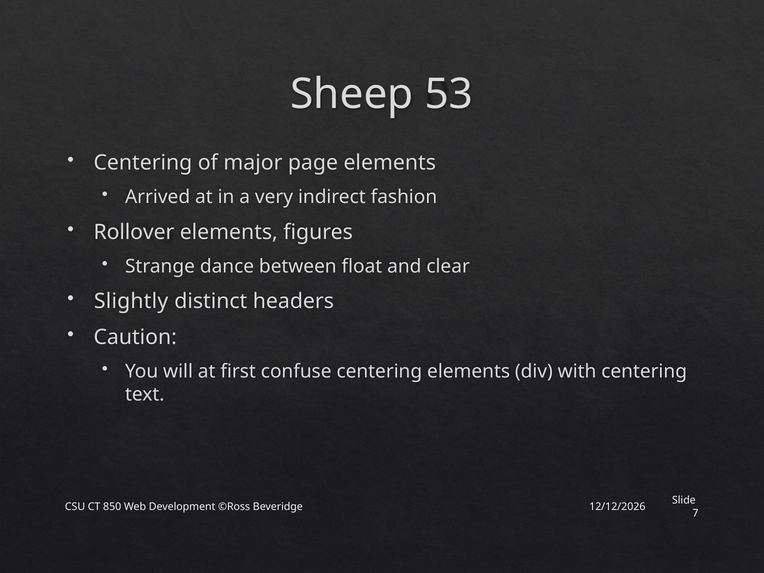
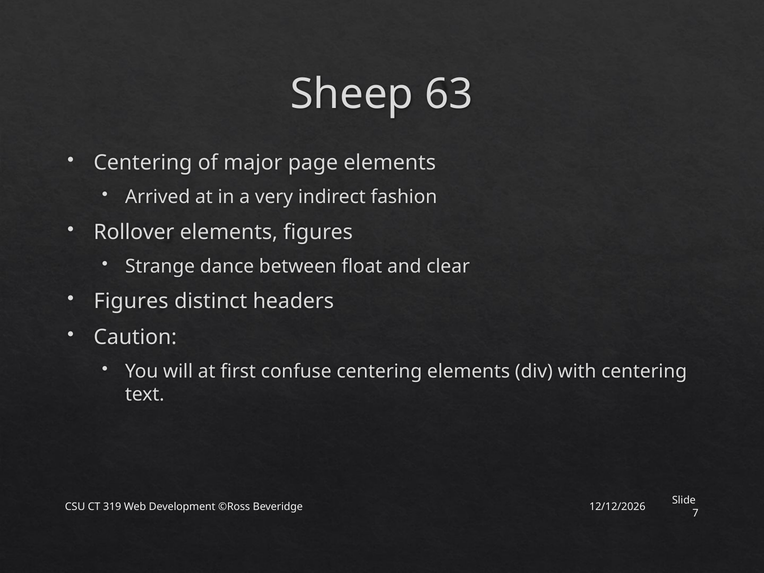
53: 53 -> 63
Slightly at (131, 301): Slightly -> Figures
850: 850 -> 319
